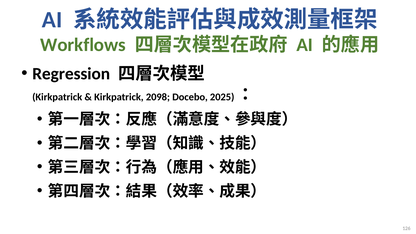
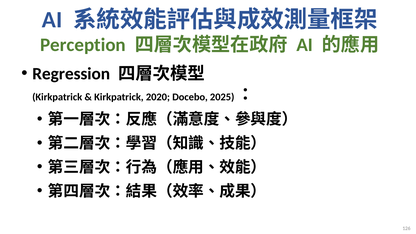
Workflows: Workflows -> Perception
2098: 2098 -> 2020
